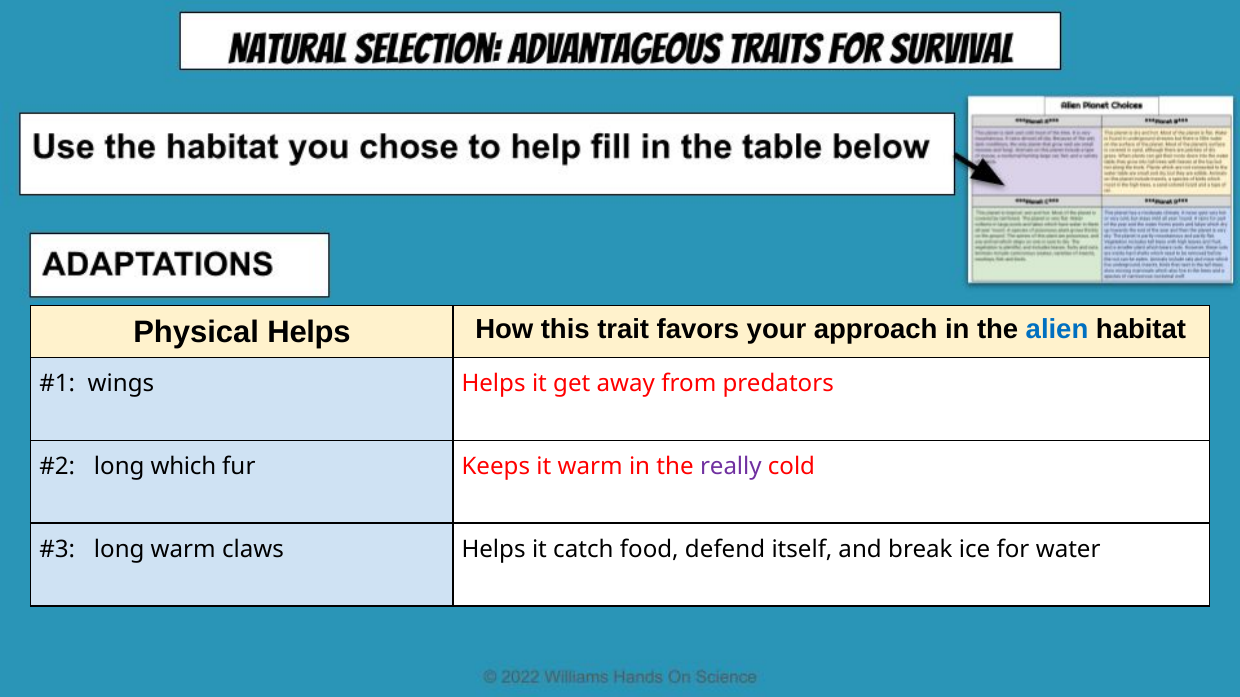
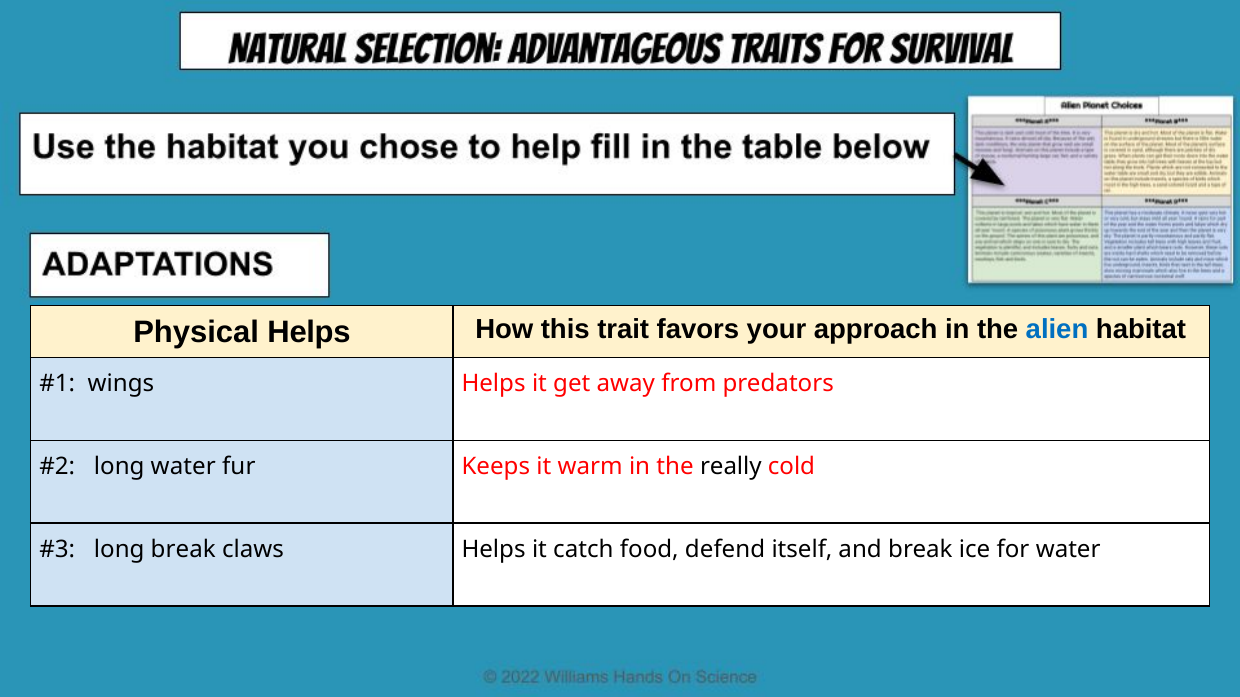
long which: which -> water
really colour: purple -> black
long warm: warm -> break
